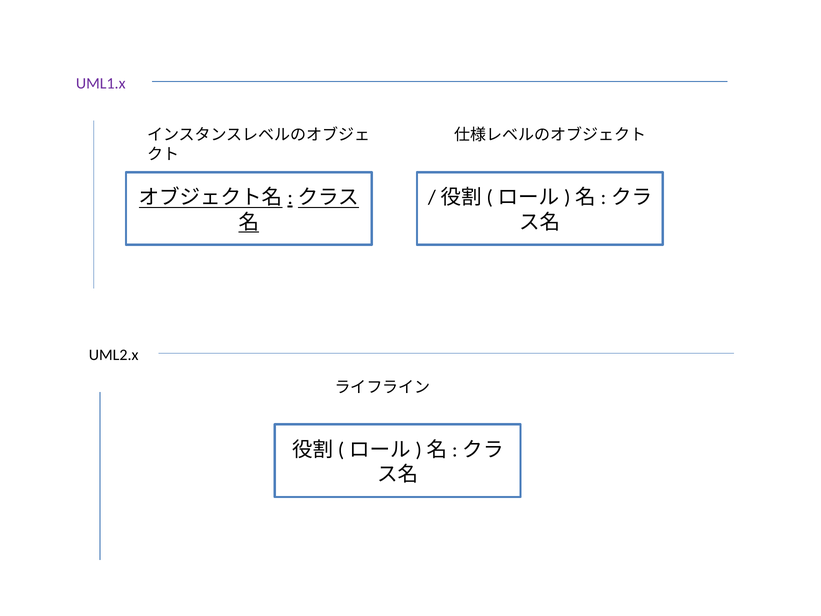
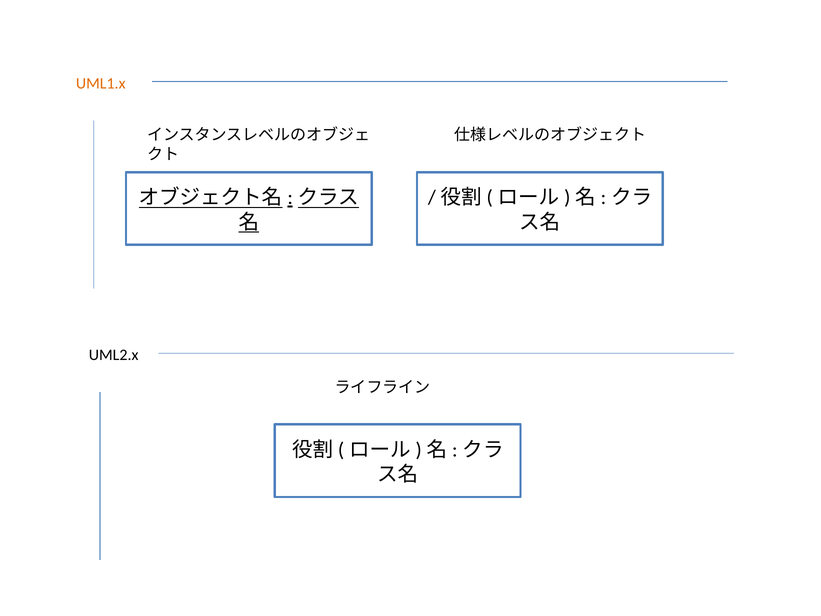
UML1.x colour: purple -> orange
